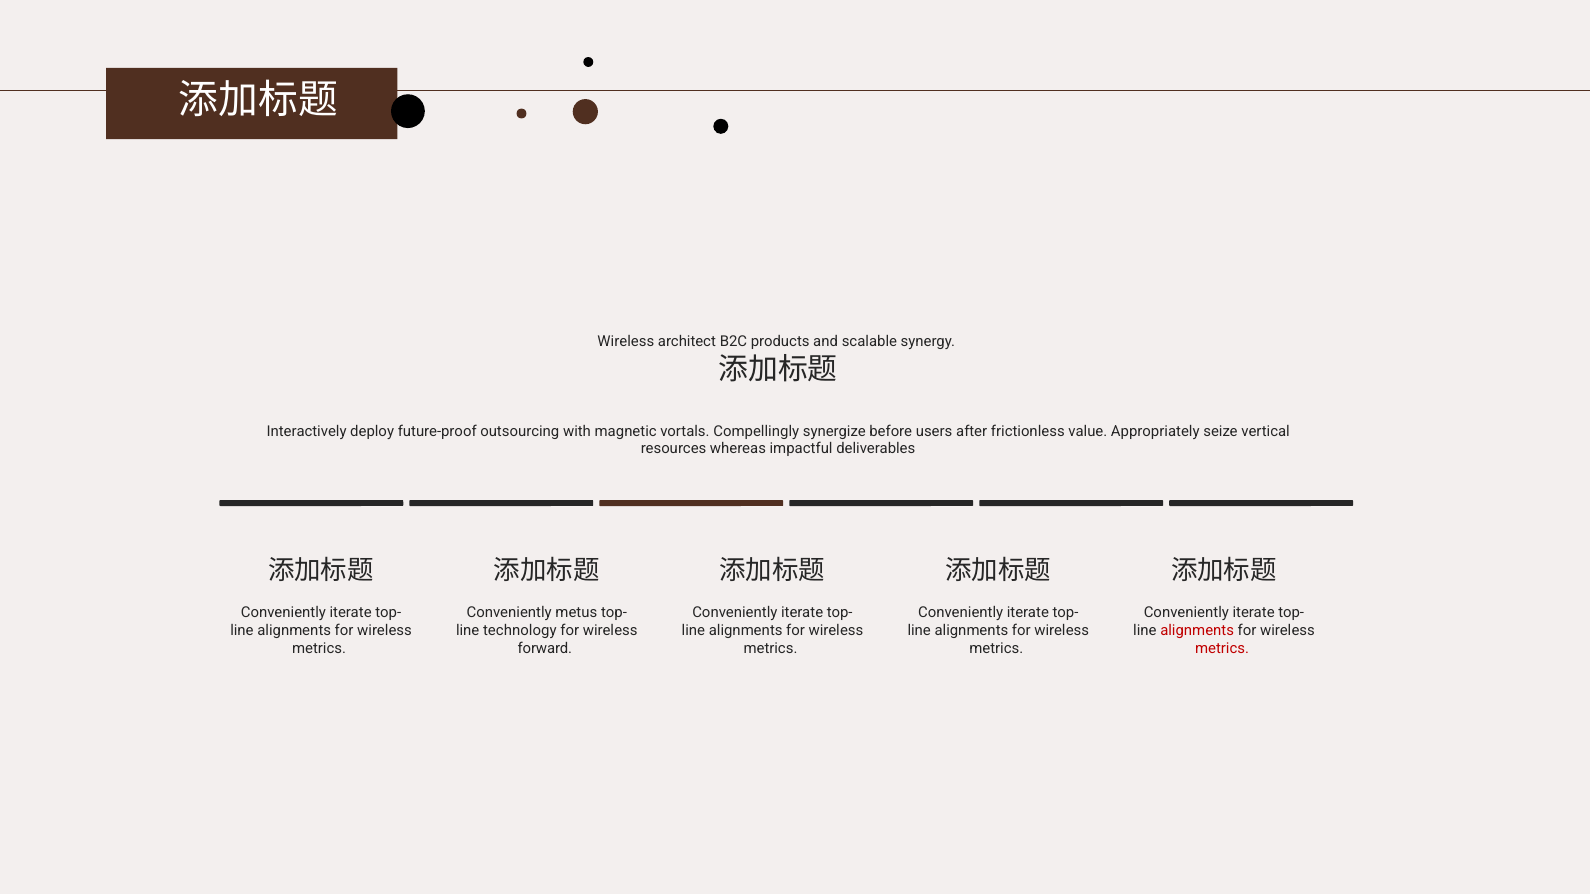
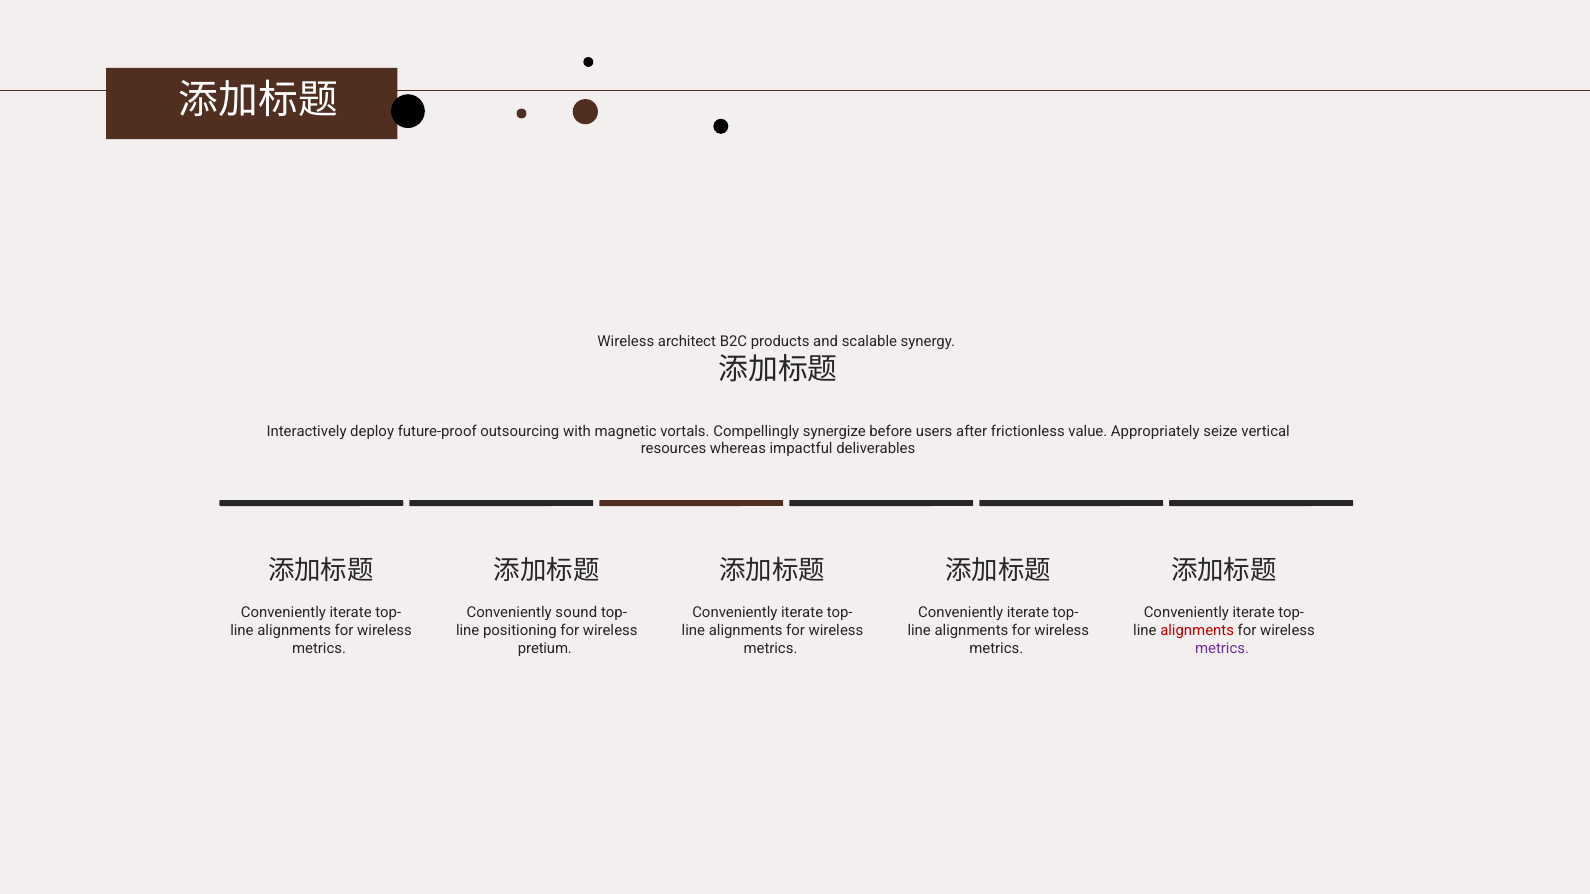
metus: metus -> sound
technology: technology -> positioning
forward: forward -> pretium
metrics at (1222, 649) colour: red -> purple
